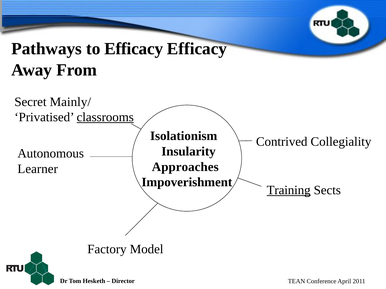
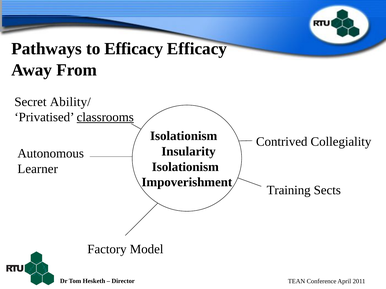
Mainly/: Mainly/ -> Ability/
Approaches at (185, 167): Approaches -> Isolationism
Training underline: present -> none
